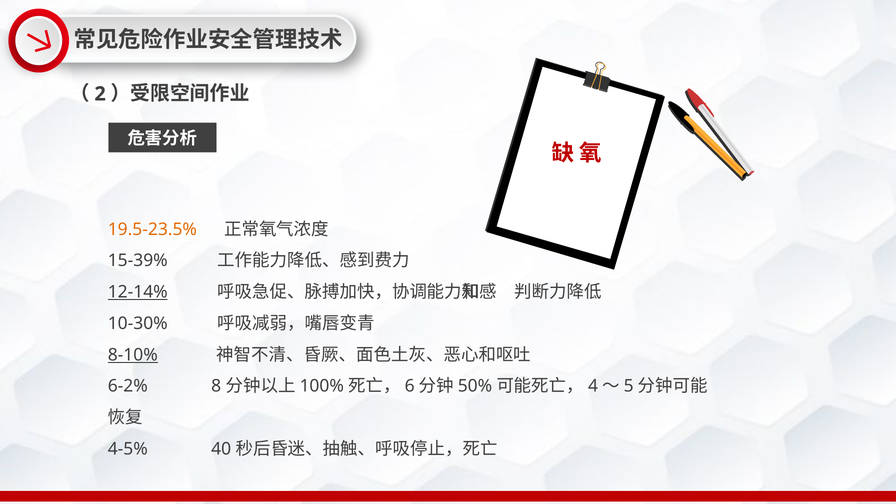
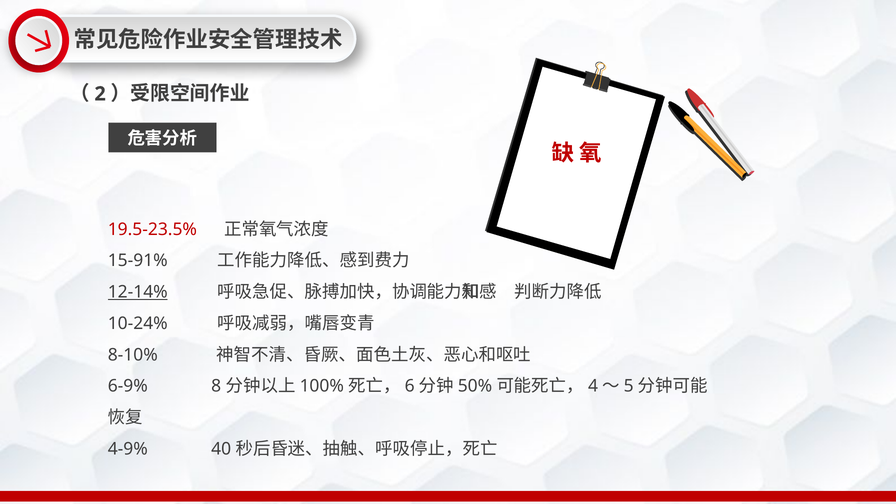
19.5-23.5% colour: orange -> red
15-39%: 15-39% -> 15-91%
10-30%: 10-30% -> 10-24%
8-10% underline: present -> none
6-2%: 6-2% -> 6-9%
4-5%: 4-5% -> 4-9%
